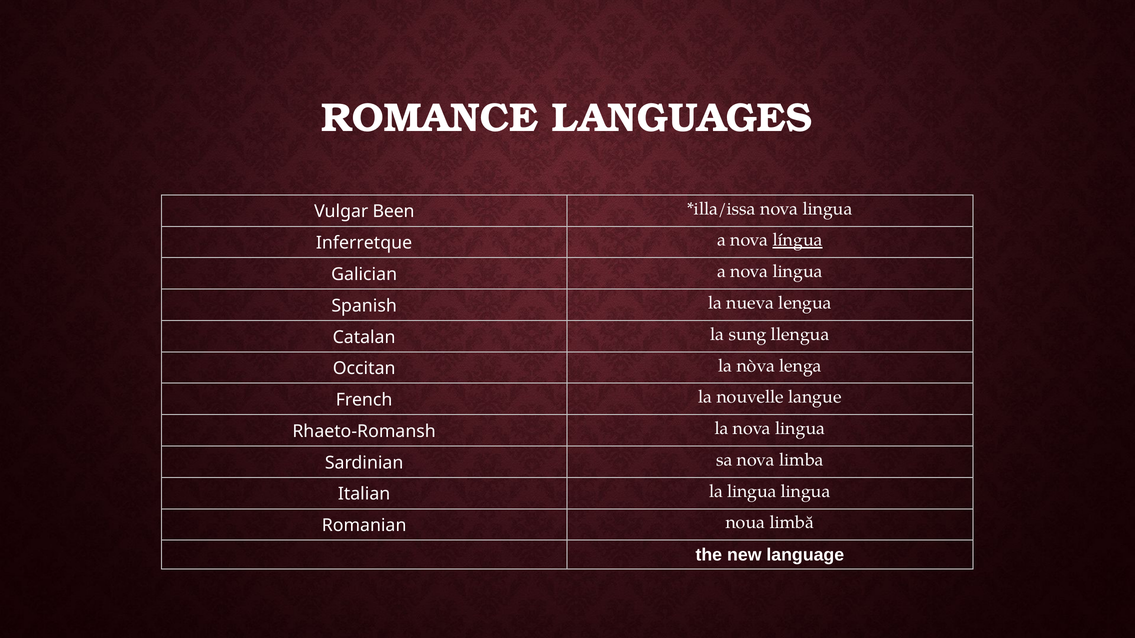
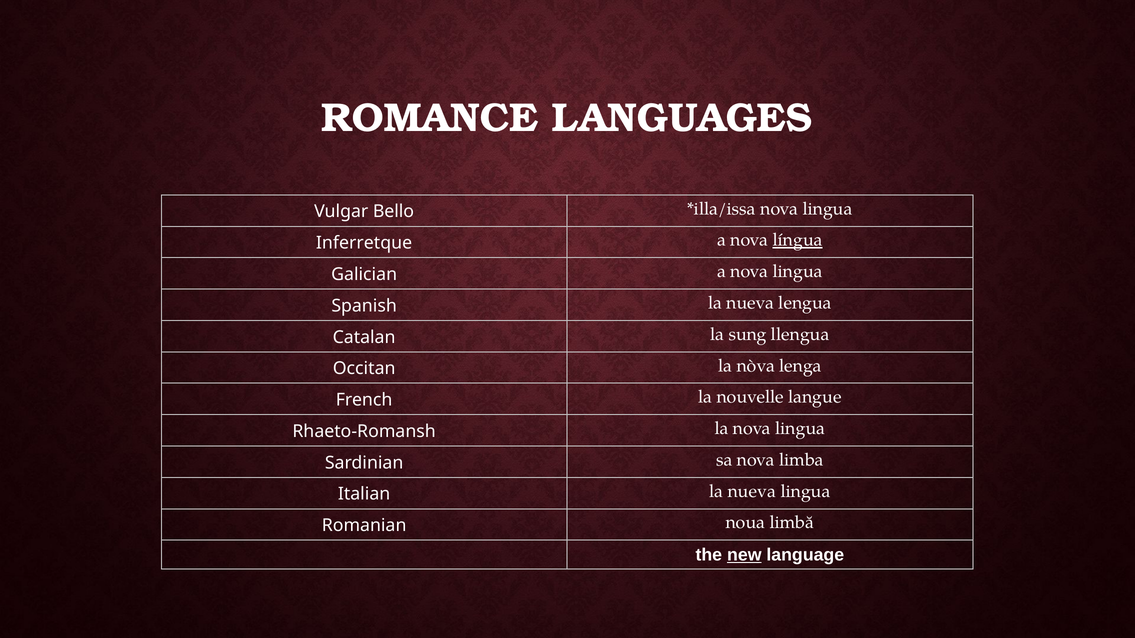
Been: Been -> Bello
Italian la lingua: lingua -> nueva
new underline: none -> present
